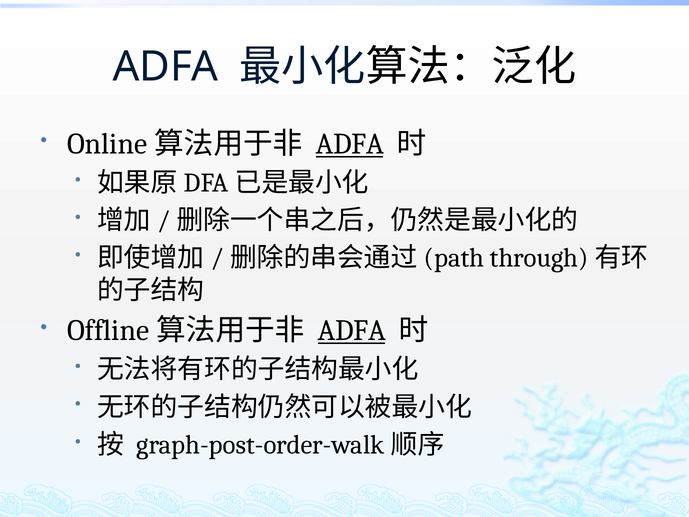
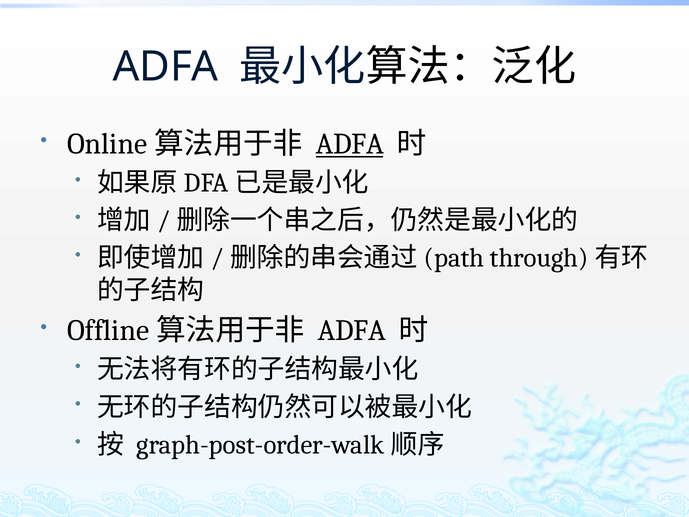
ADFA at (352, 330) underline: present -> none
